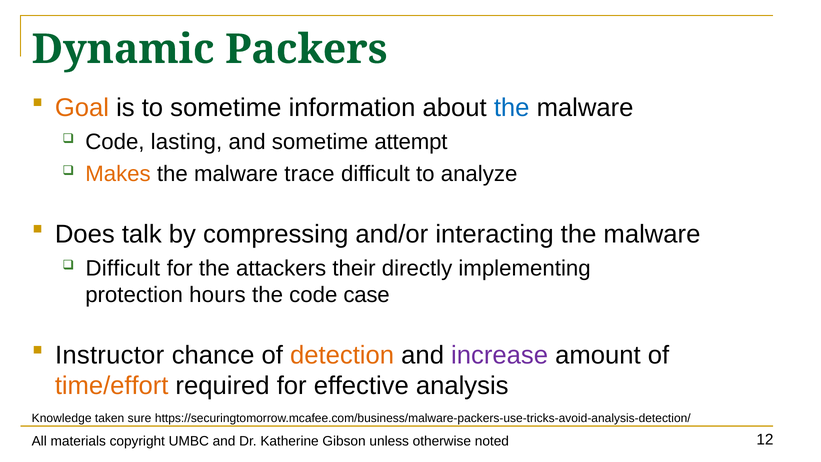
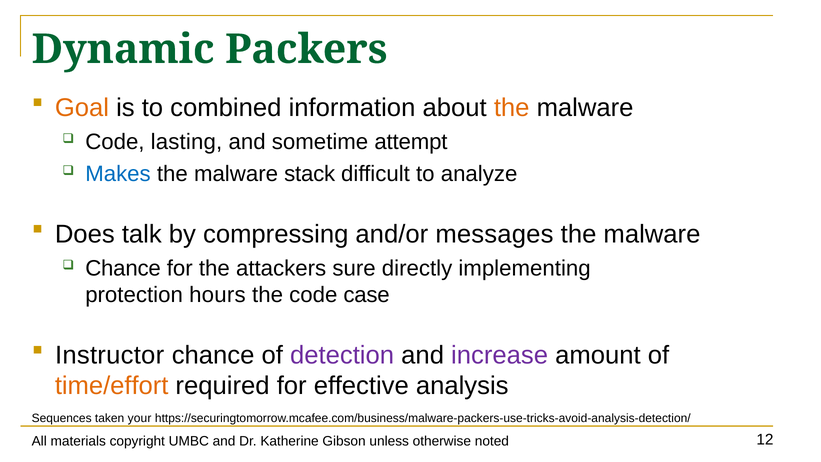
to sometime: sometime -> combined
the at (512, 108) colour: blue -> orange
Makes colour: orange -> blue
trace: trace -> stack
interacting: interacting -> messages
Difficult at (123, 268): Difficult -> Chance
their: their -> sure
detection colour: orange -> purple
Knowledge: Knowledge -> Sequences
sure: sure -> your
